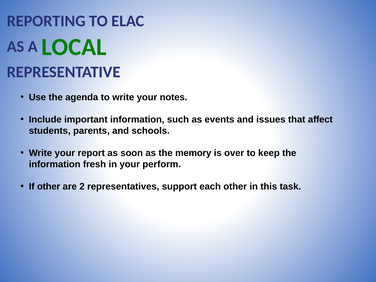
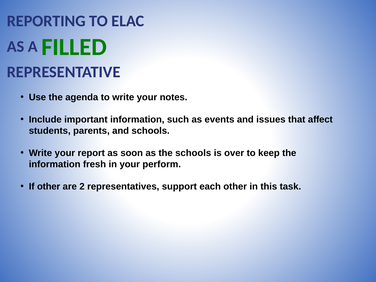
LOCAL: LOCAL -> FILLED
the memory: memory -> schools
